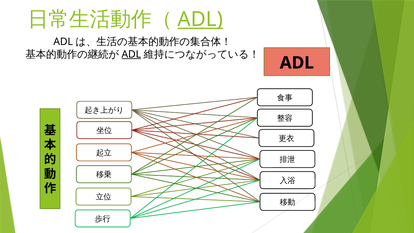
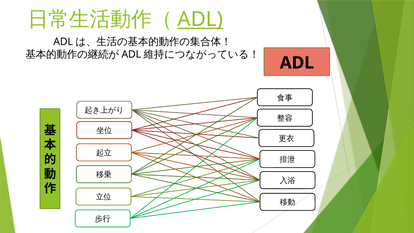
ADL at (131, 54) underline: present -> none
